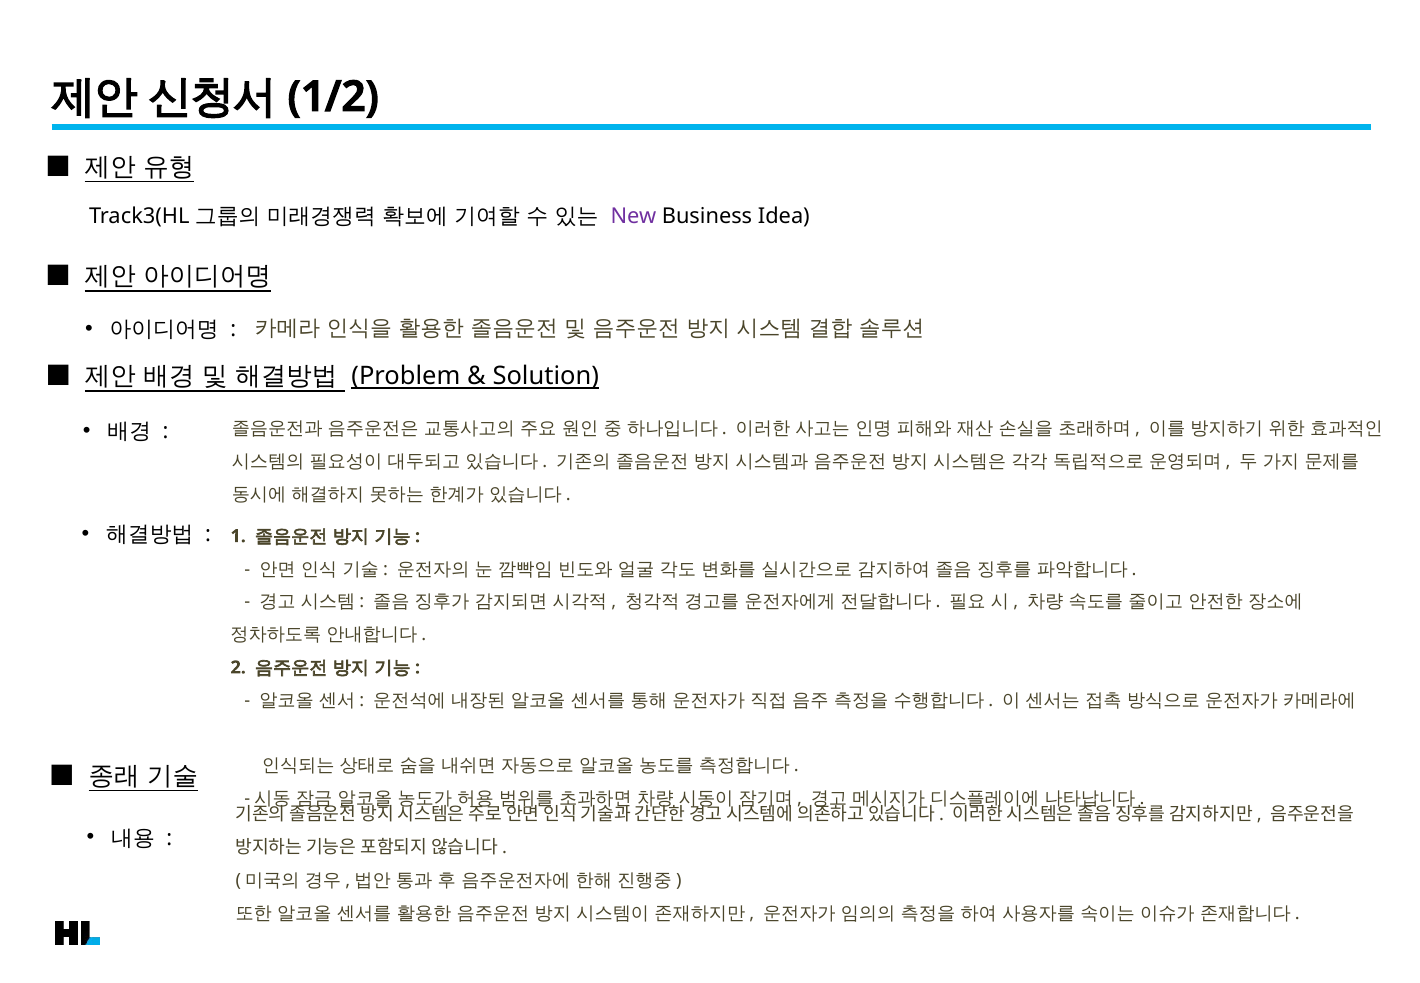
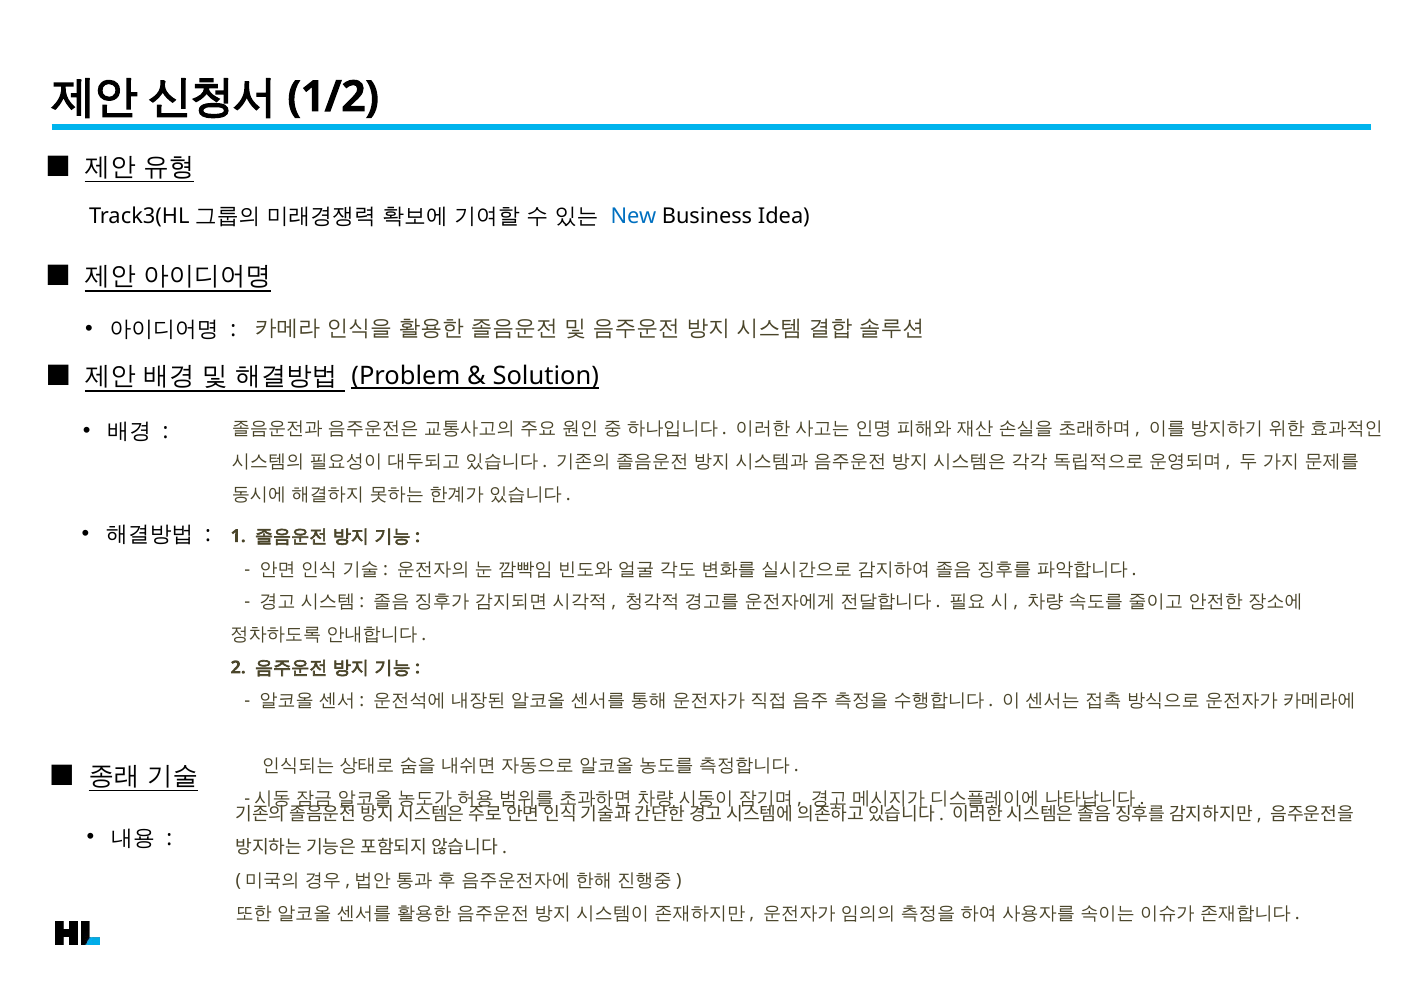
New colour: purple -> blue
